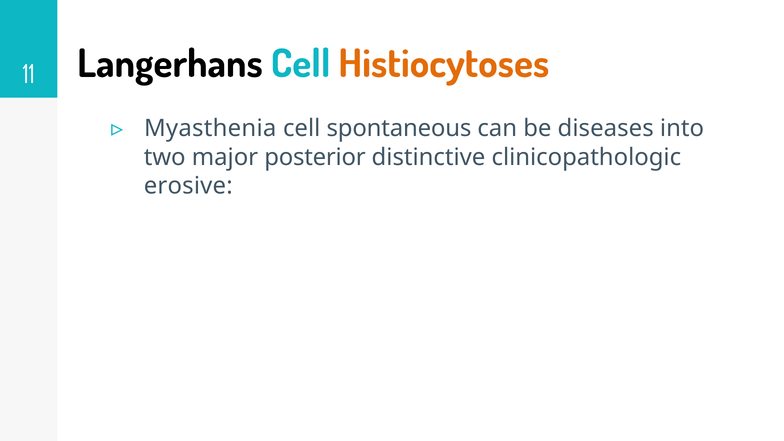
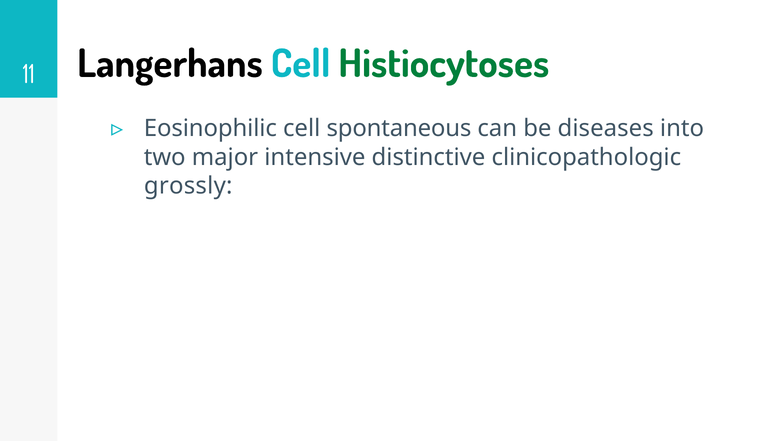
Histiocytoses colour: orange -> green
Myasthenia: Myasthenia -> Eosinophilic
posterior: posterior -> intensive
erosive: erosive -> grossly
